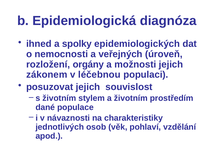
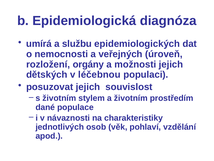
ihned: ihned -> umírá
spolky: spolky -> službu
zákonem: zákonem -> dětských
